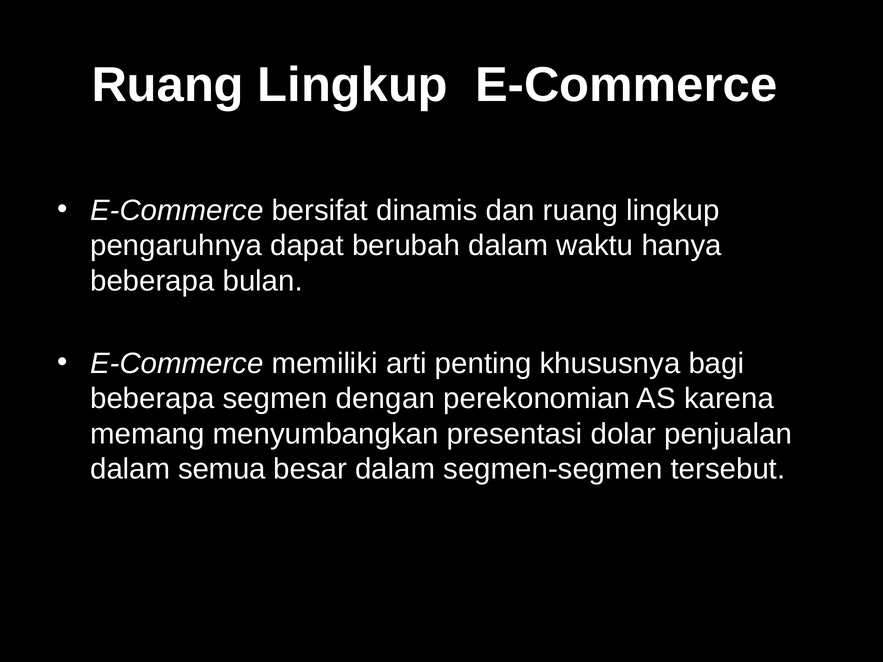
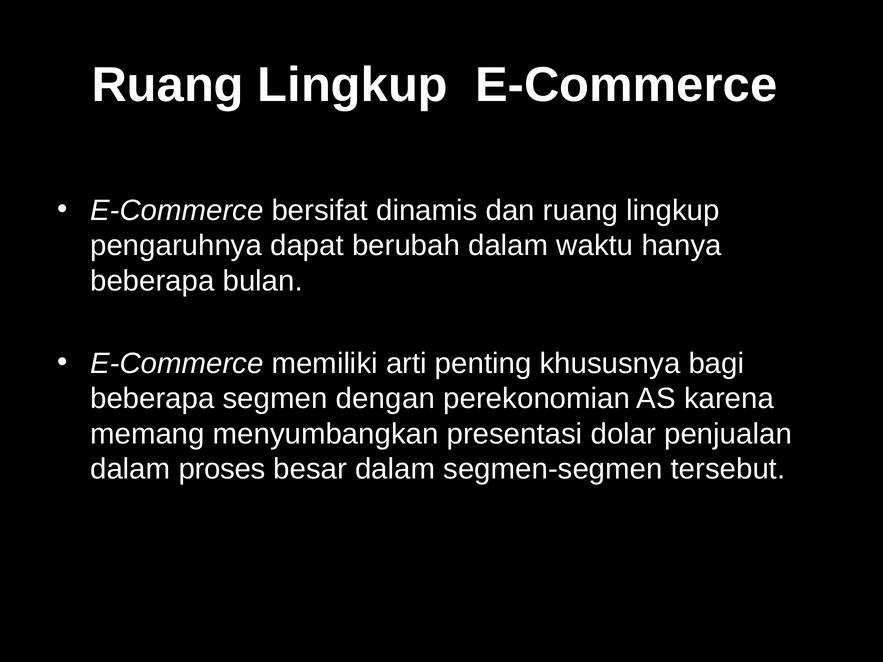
semua: semua -> proses
